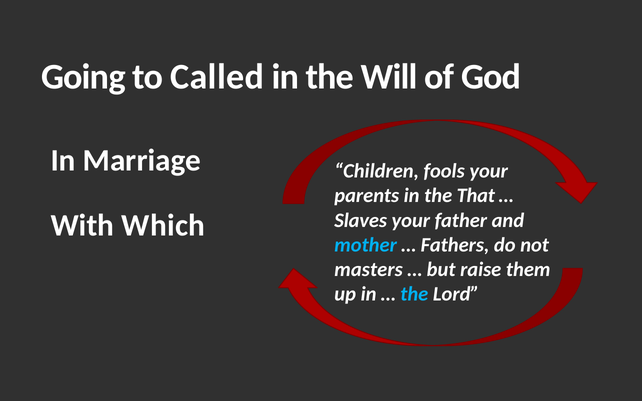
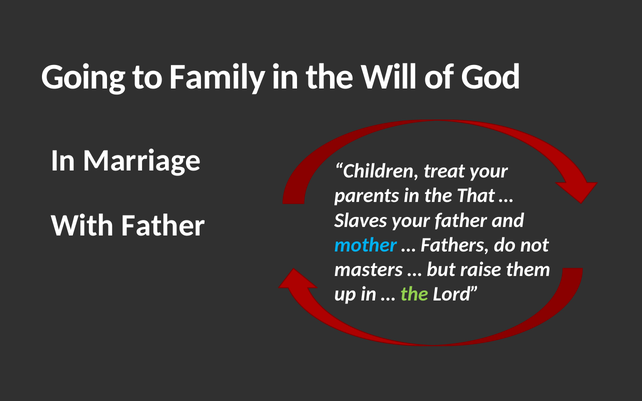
Called: Called -> Family
fools: fools -> treat
With Which: Which -> Father
the at (414, 294) colour: light blue -> light green
